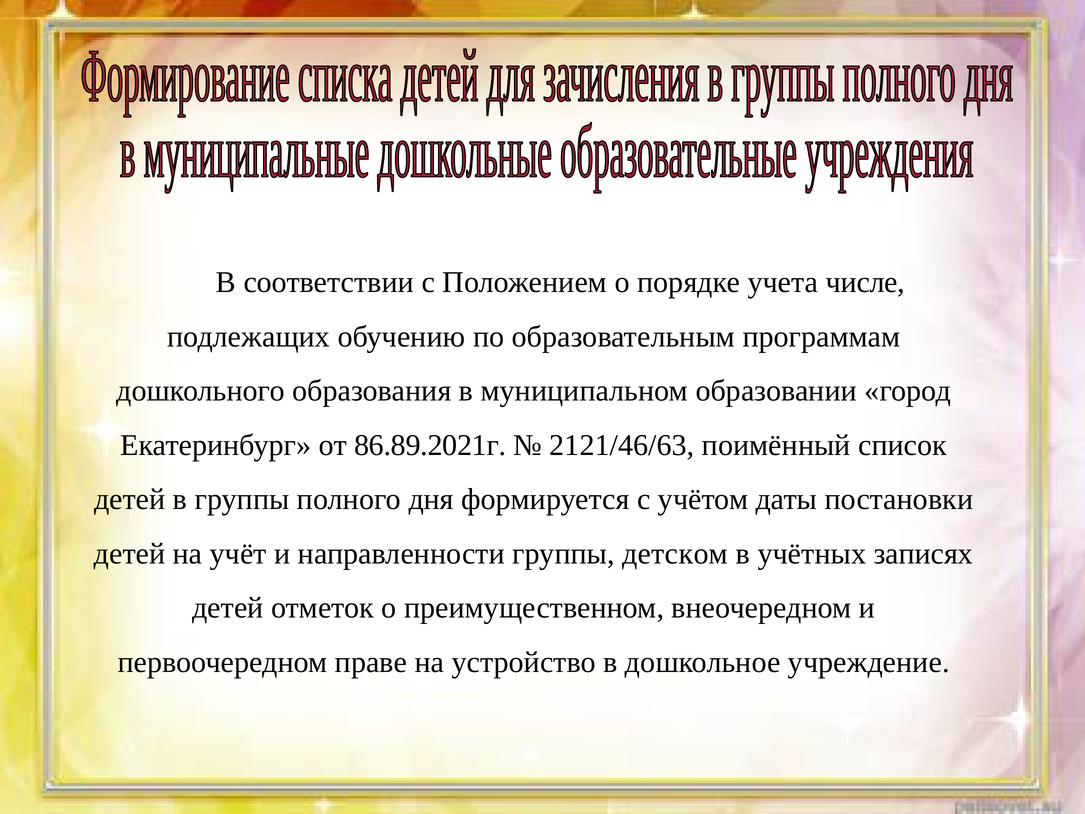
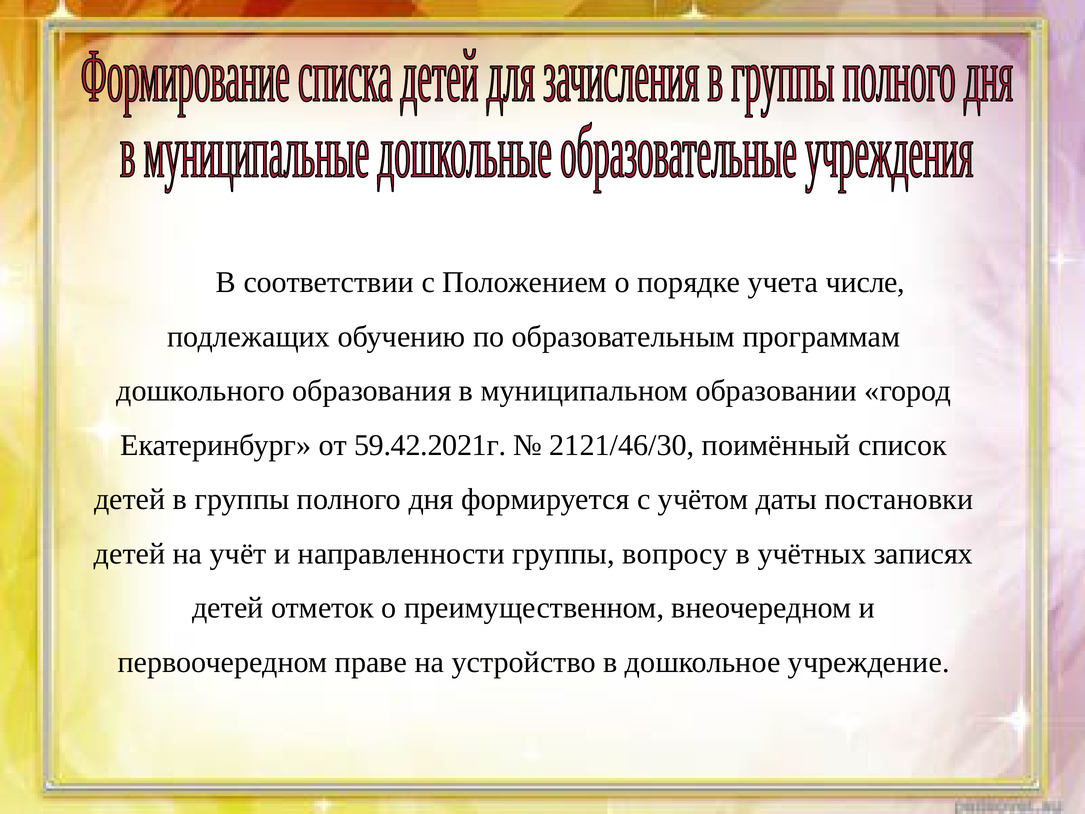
86.89.2021г: 86.89.2021г -> 59.42.2021г
2121/46/63: 2121/46/63 -> 2121/46/30
детском: детском -> вопросу
